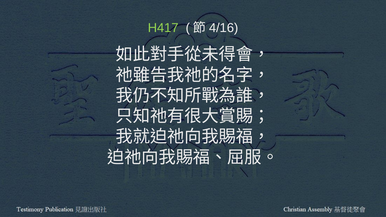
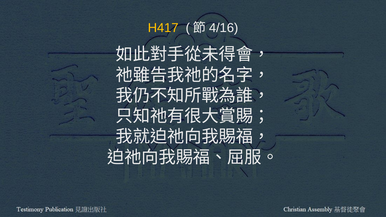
H417 colour: light green -> yellow
